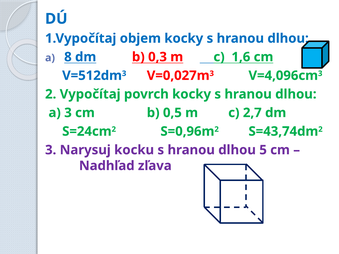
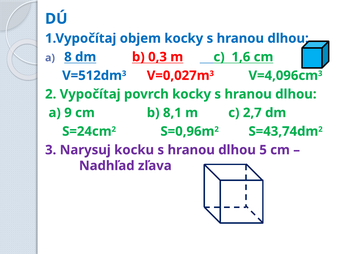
a 3: 3 -> 9
0,5: 0,5 -> 8,1
